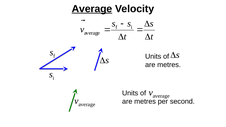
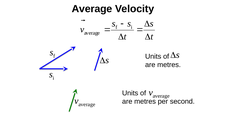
Average at (92, 9) underline: present -> none
